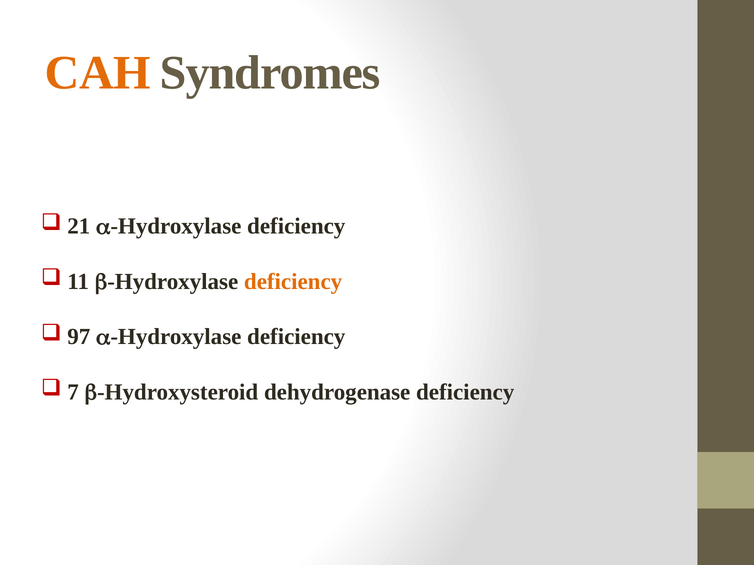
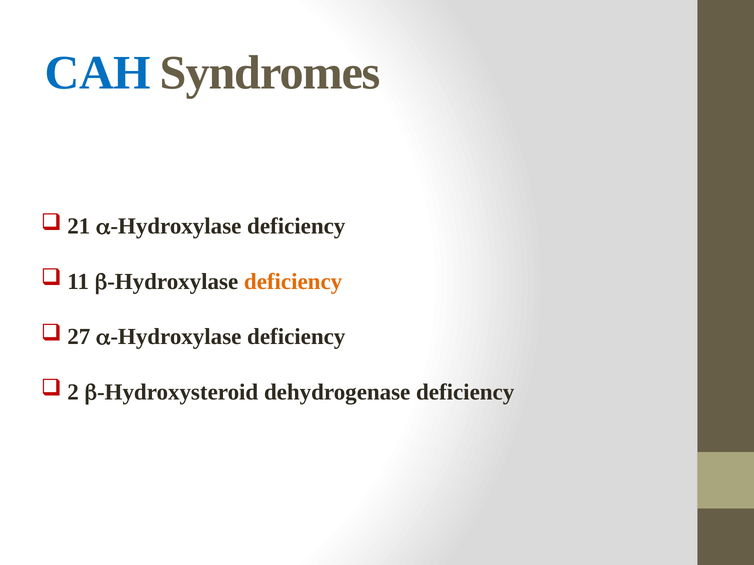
CAH colour: orange -> blue
97: 97 -> 27
7: 7 -> 2
